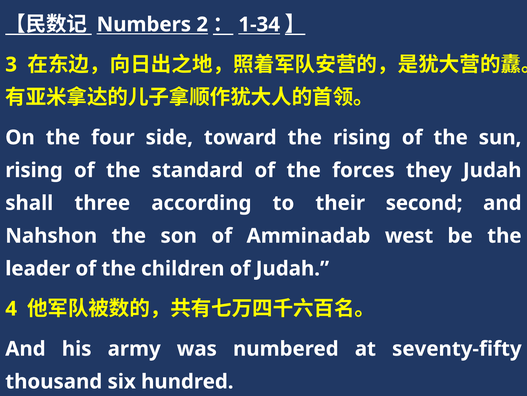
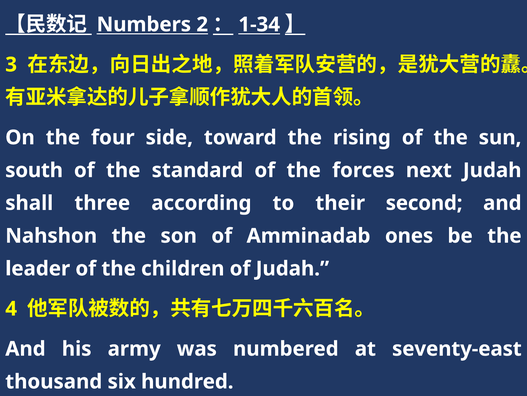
rising at (34, 170): rising -> south
they: they -> next
west: west -> ones
seventy-fifty: seventy-fifty -> seventy-east
